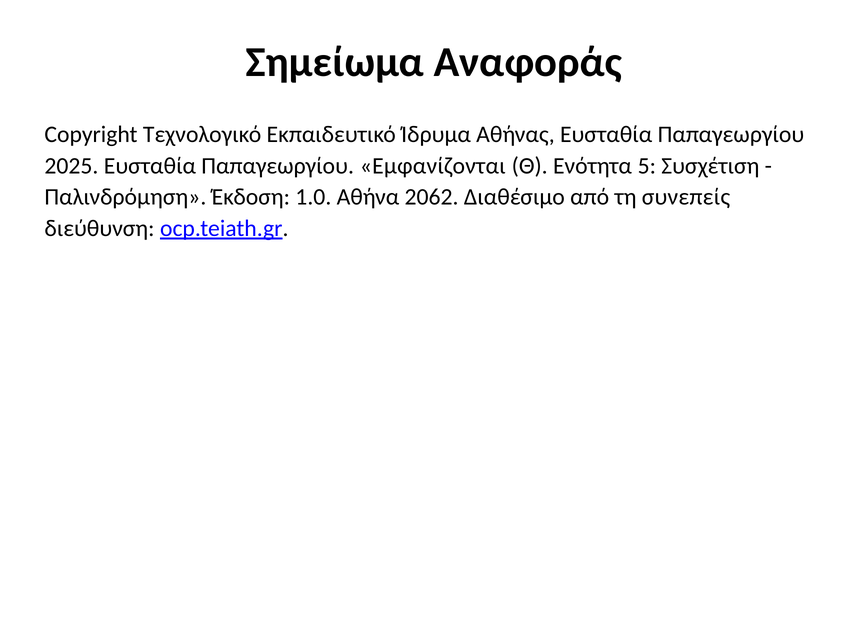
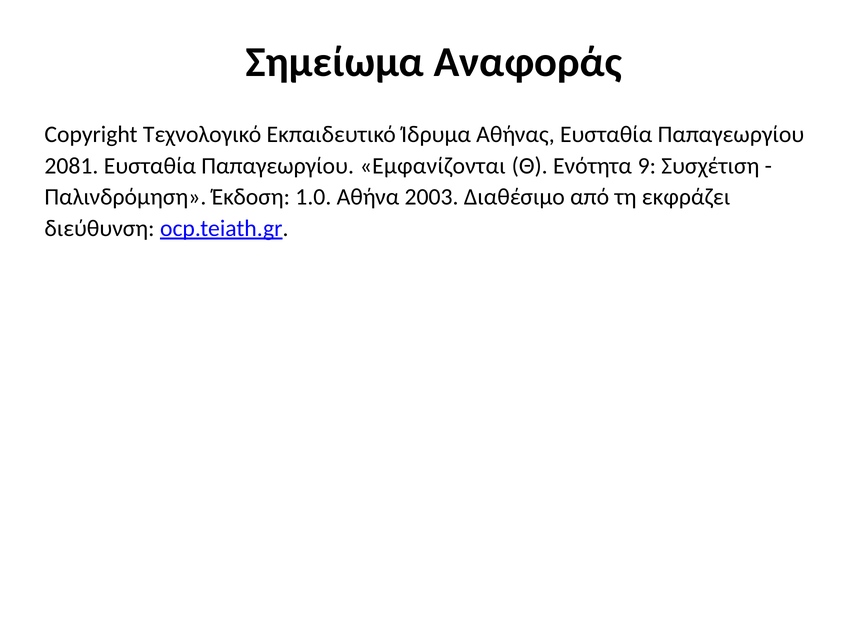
2025: 2025 -> 2081
5: 5 -> 9
2062: 2062 -> 2003
συνεπείς: συνεπείς -> εκφράζει
